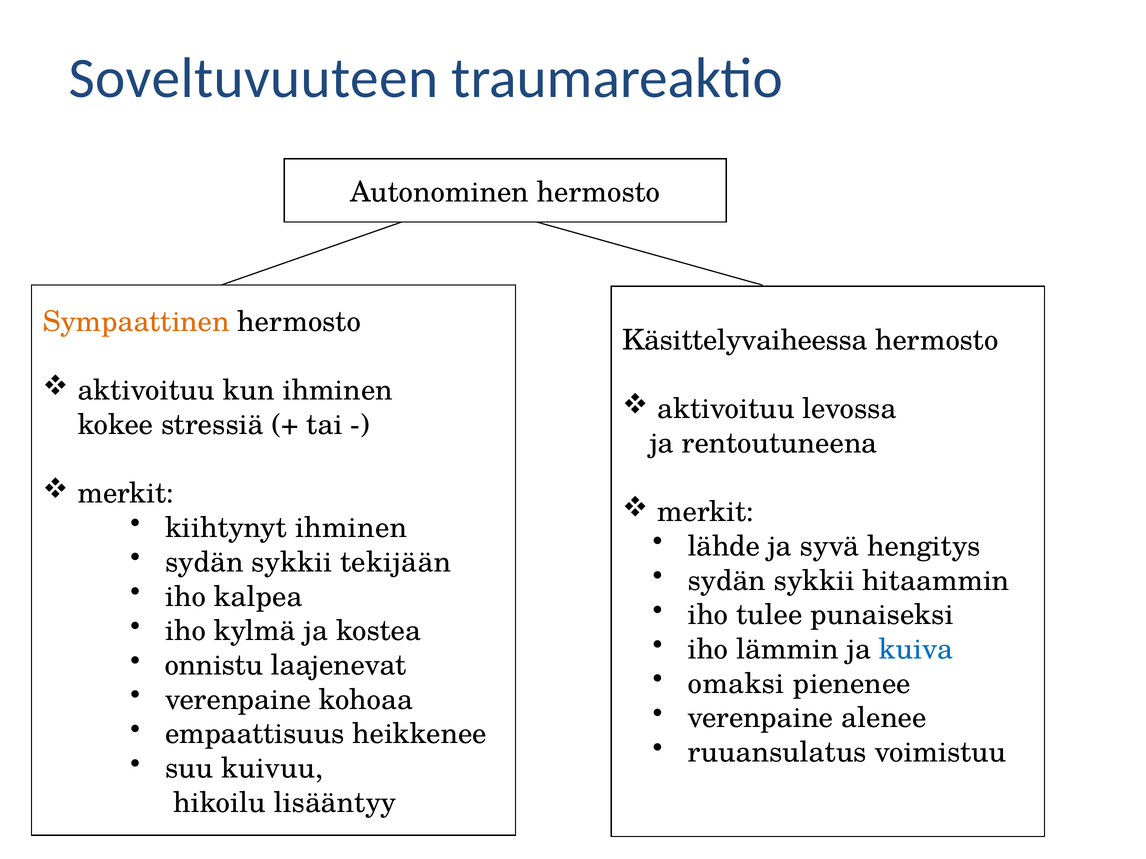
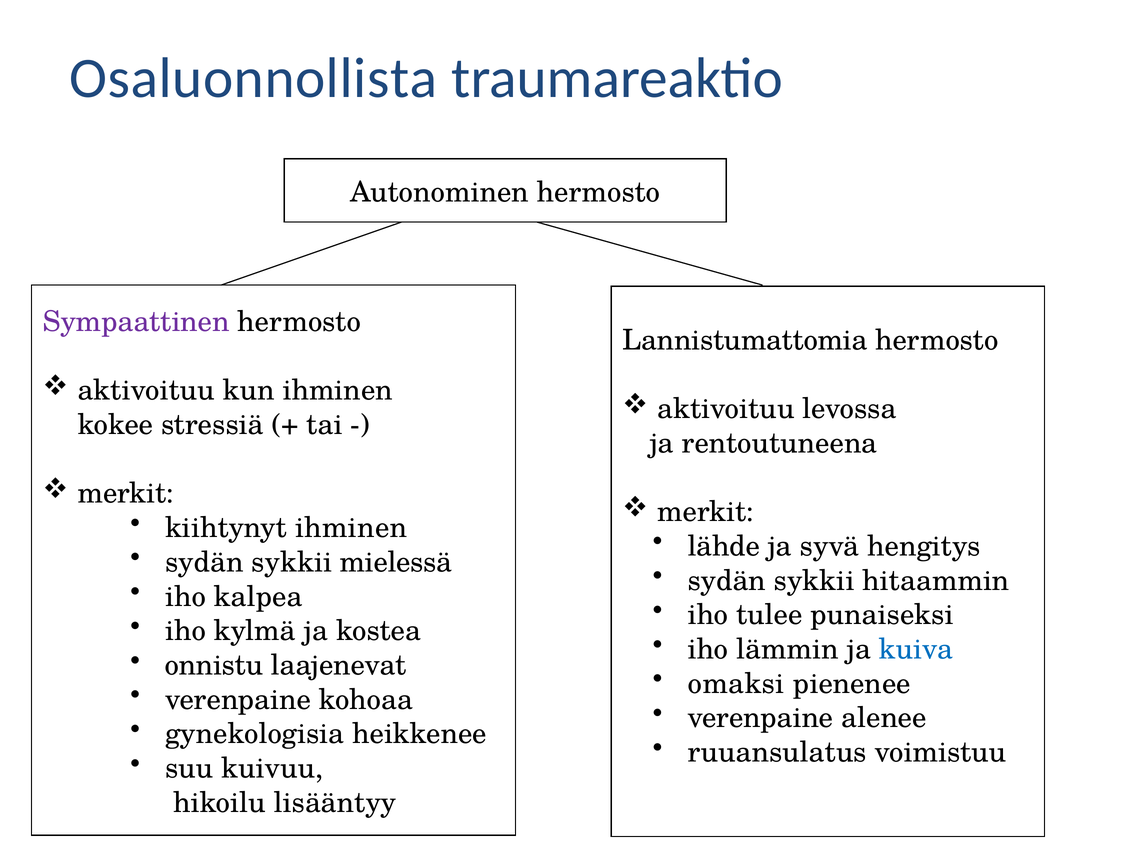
Soveltuvuuteen: Soveltuvuuteen -> Osaluonnollista
Sympaattinen colour: orange -> purple
Käsittelyvaiheessa: Käsittelyvaiheessa -> Lannistumattomia
tekijään: tekijään -> mielessä
empaattisuus: empaattisuus -> gynekologisia
